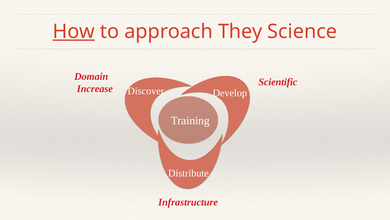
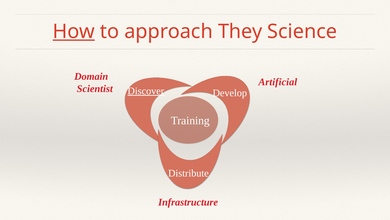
Scientific: Scientific -> Artificial
Increase: Increase -> Scientist
Discover underline: none -> present
